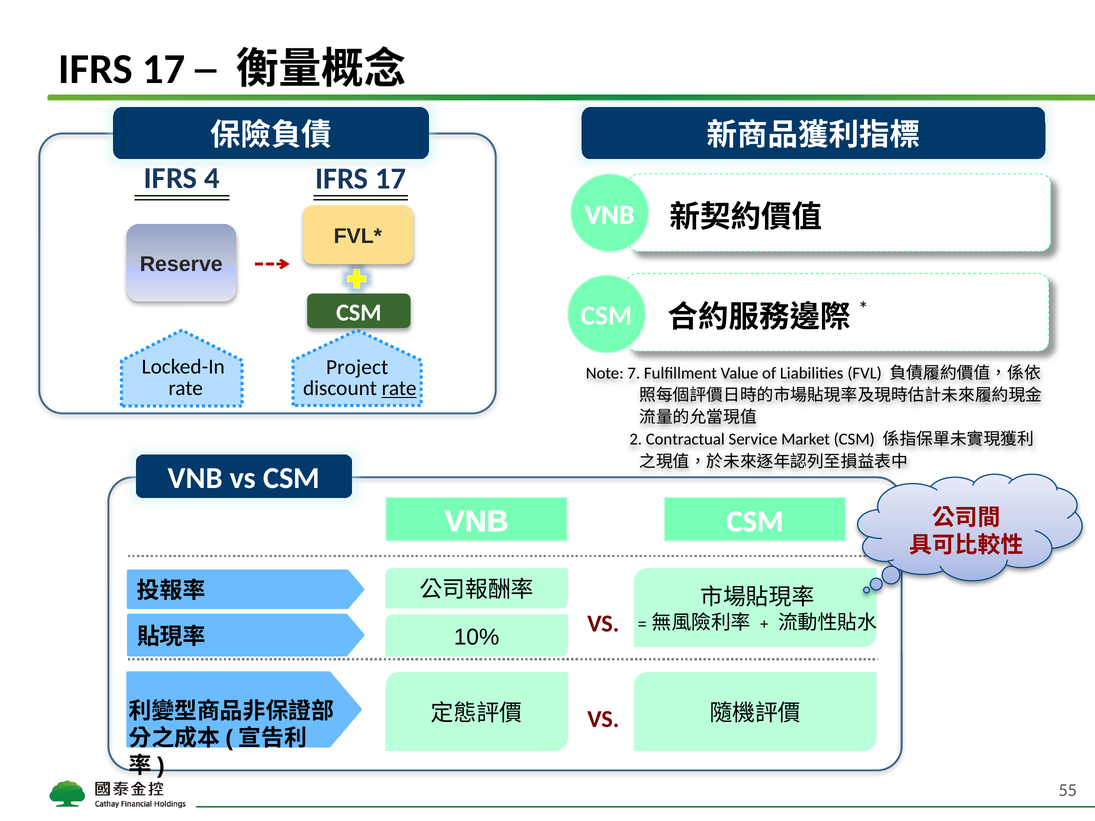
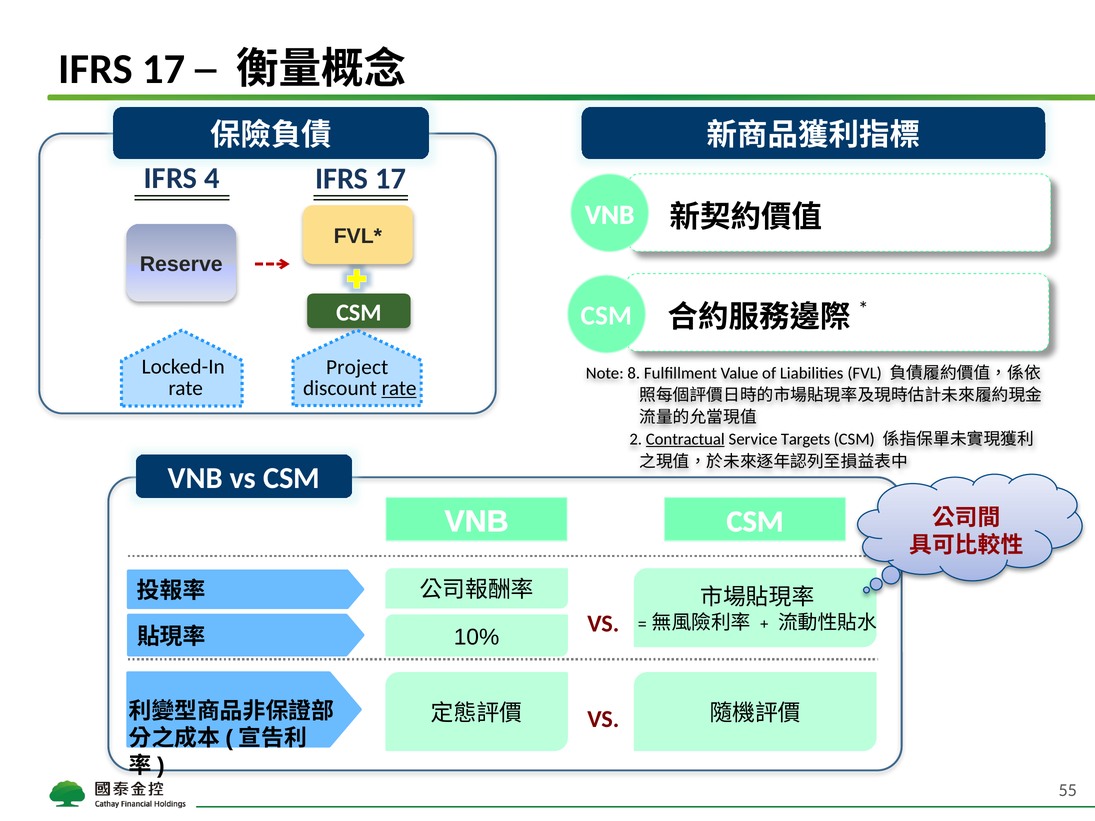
7: 7 -> 8
Contractual underline: none -> present
Market: Market -> Targets
